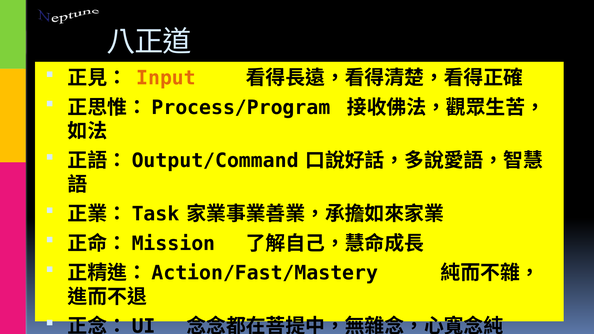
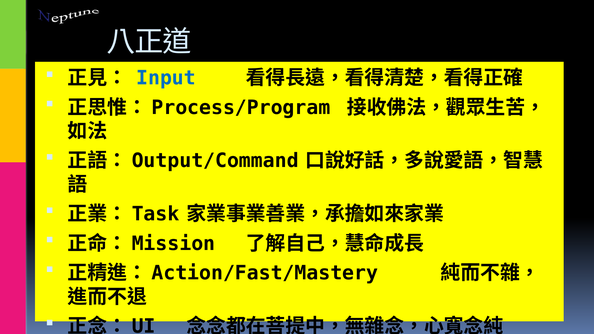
Input colour: orange -> blue
